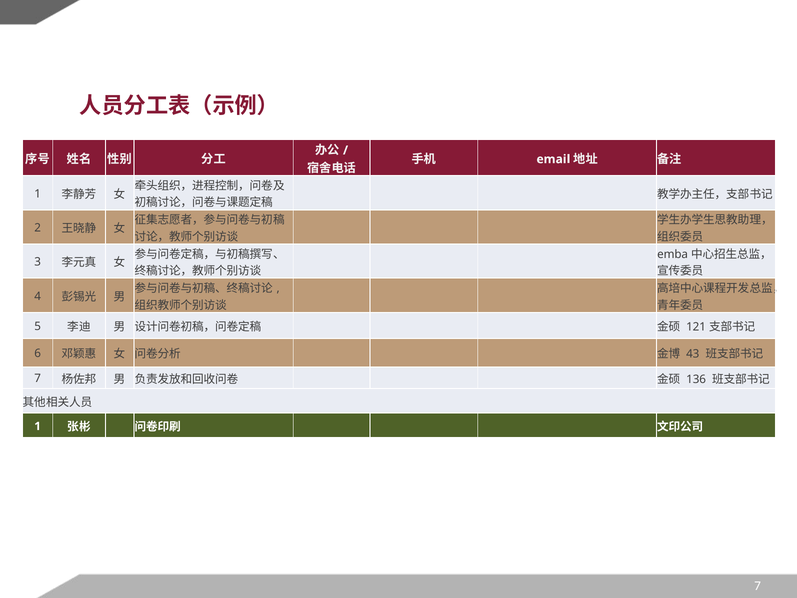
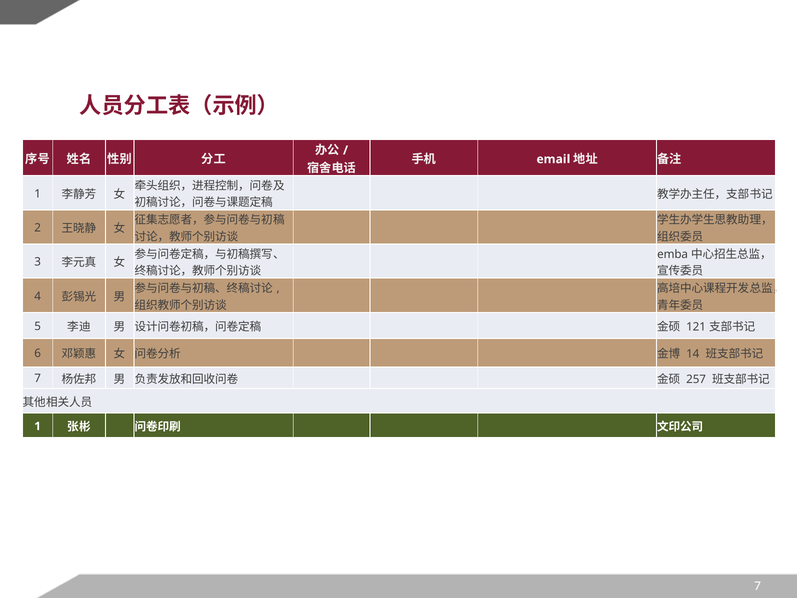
43: 43 -> 14
136: 136 -> 257
